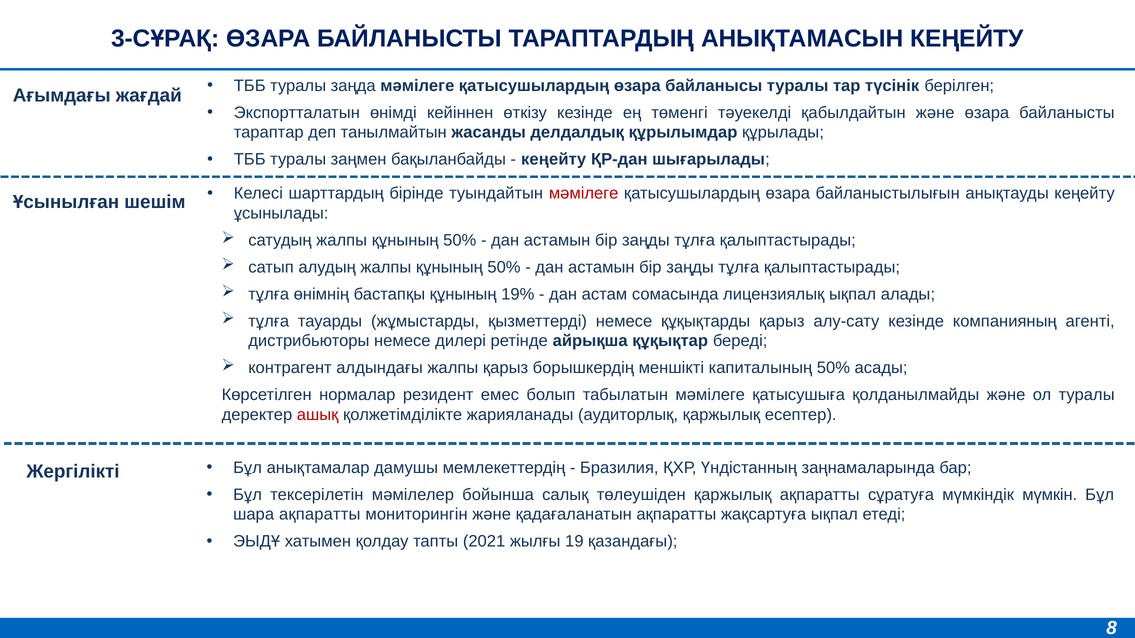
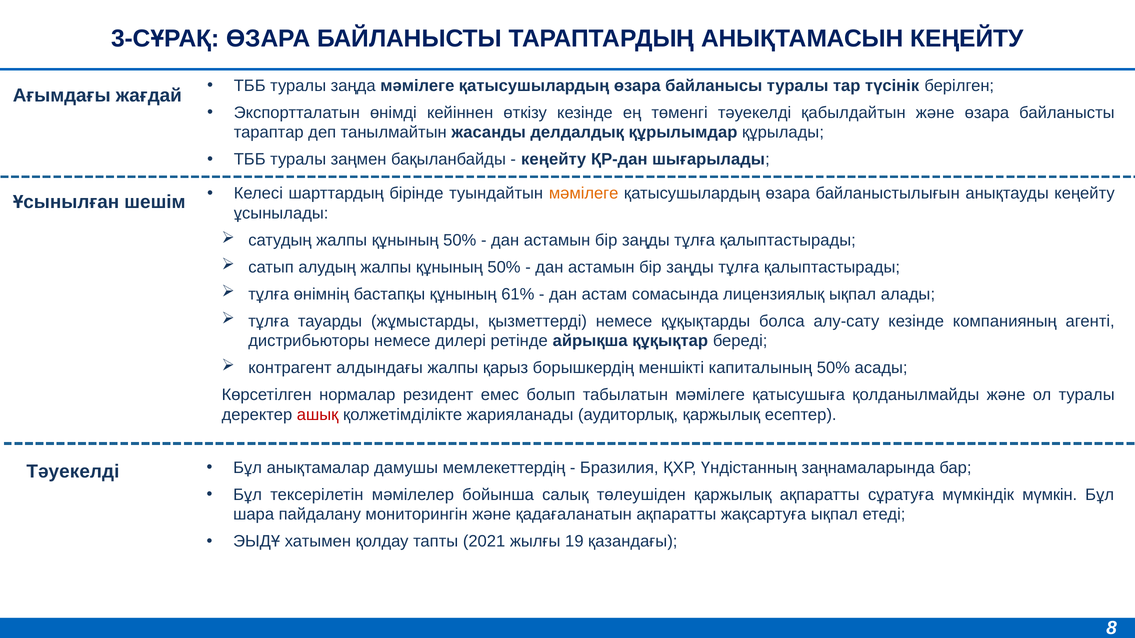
мәмілеге at (584, 194) colour: red -> orange
19%: 19% -> 61%
құқықтарды қарыз: қарыз -> болса
Жергілікті at (73, 472): Жергілікті -> Тәуекелді
шара ақпаратты: ақпаратты -> пайдалану
